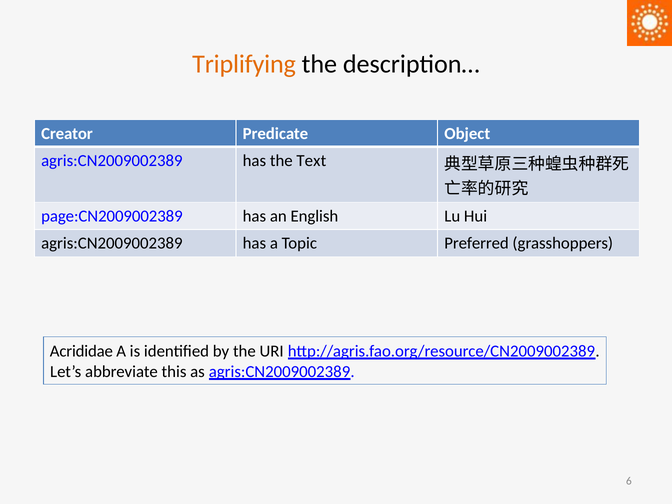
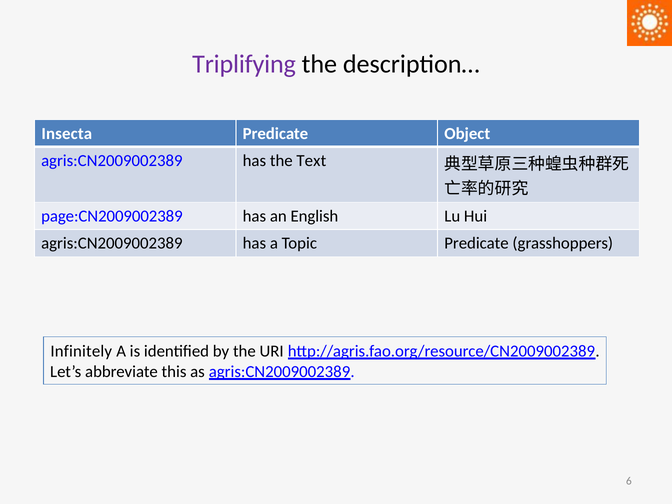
Triplifying colour: orange -> purple
Creator: Creator -> Insecta
Topic Preferred: Preferred -> Predicate
Acrididae: Acrididae -> Infinitely
